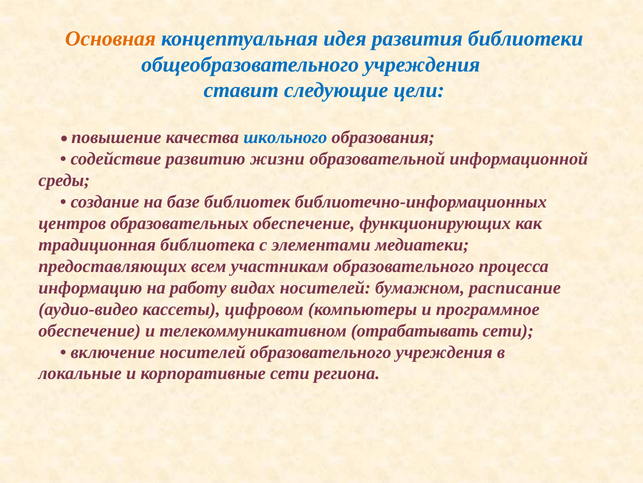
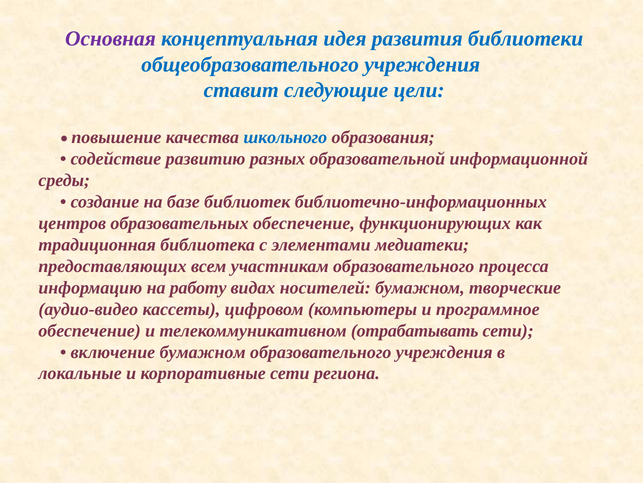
Основная colour: orange -> purple
жизни: жизни -> разных
расписание: расписание -> творческие
включение носителей: носителей -> бумажном
